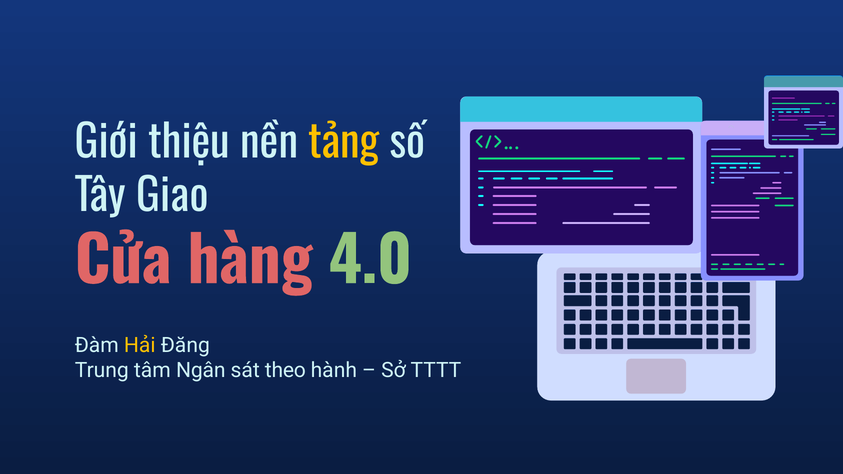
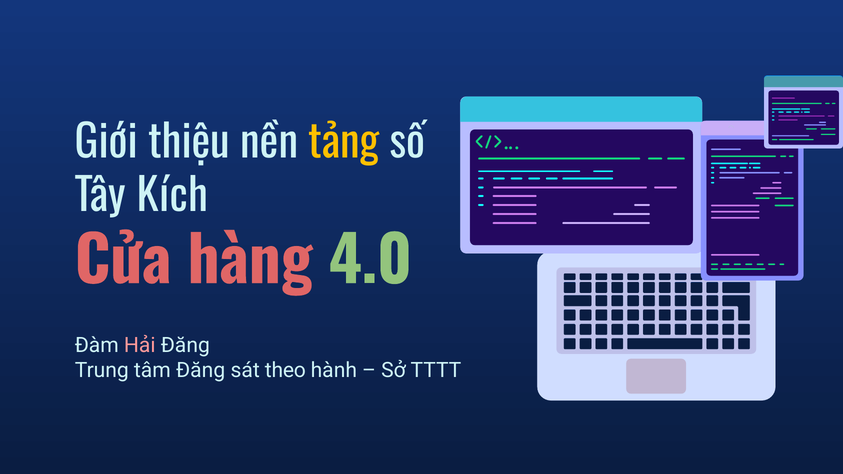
Giao: Giao -> Kích
Hải colour: yellow -> pink
tâm Ngân: Ngân -> Đăng
